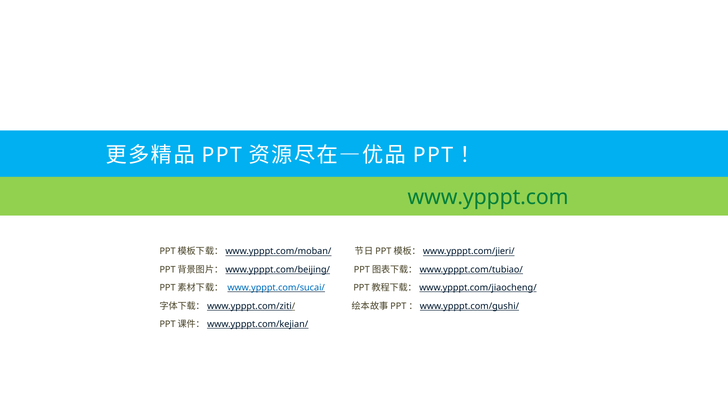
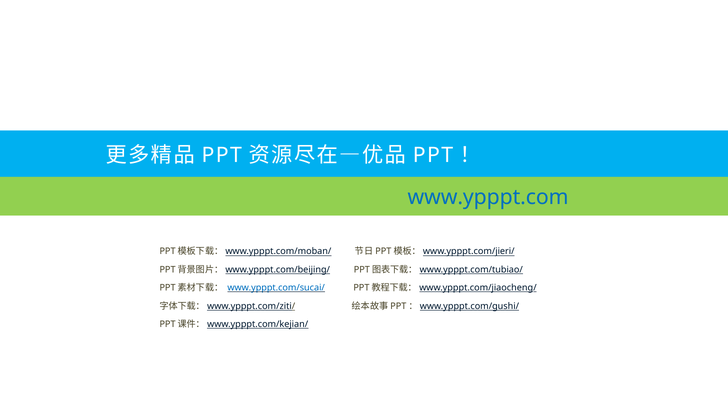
www.ypppt.com colour: green -> blue
